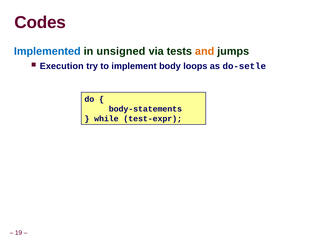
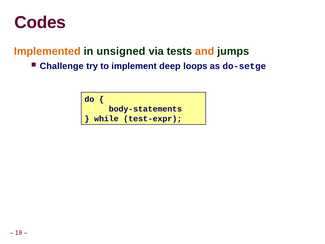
Implemented colour: blue -> orange
Execution: Execution -> Challenge
body: body -> deep
do-setle: do-setle -> do-setge
